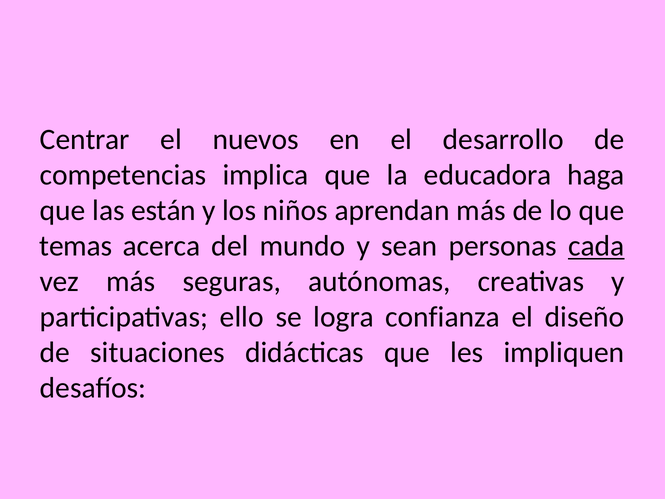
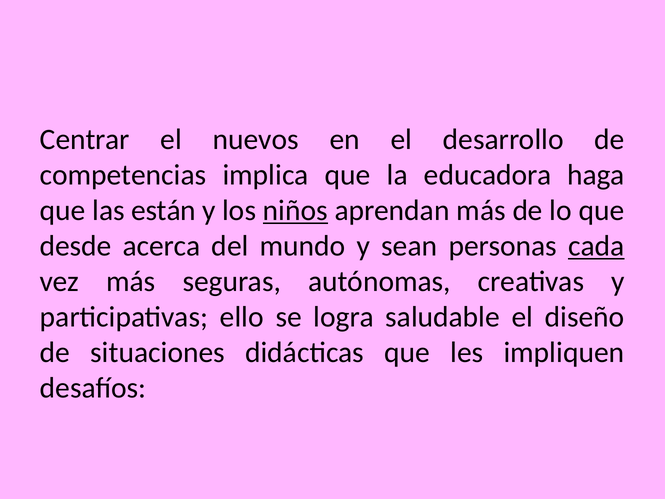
niños underline: none -> present
temas: temas -> desde
confianza: confianza -> saludable
